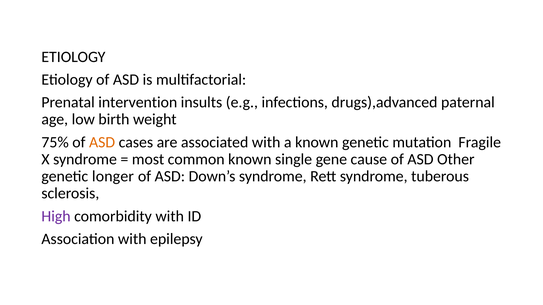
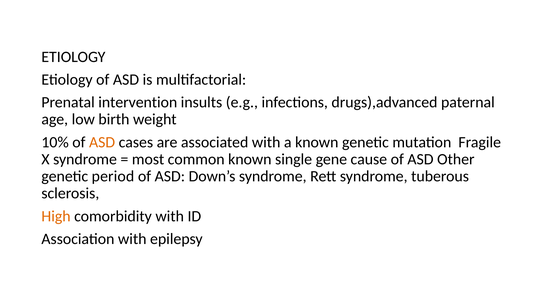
75%: 75% -> 10%
longer: longer -> period
High colour: purple -> orange
